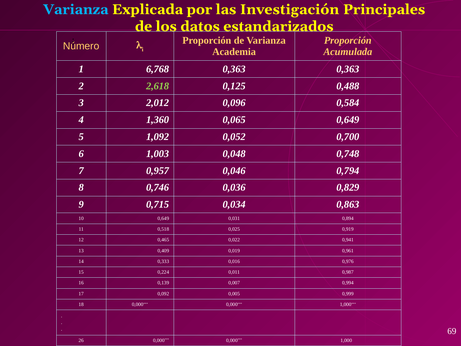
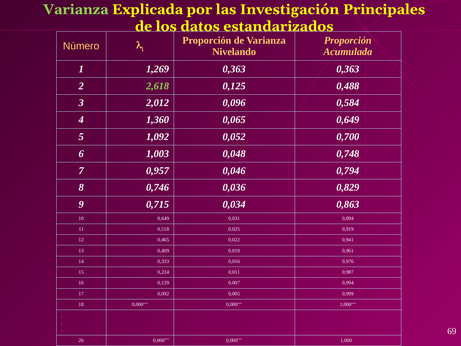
Varianza at (76, 9) colour: light blue -> light green
Academia: Academia -> Nivelando
6,768: 6,768 -> 1,269
